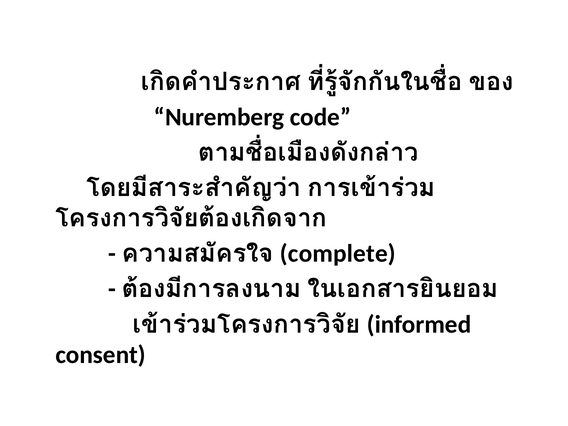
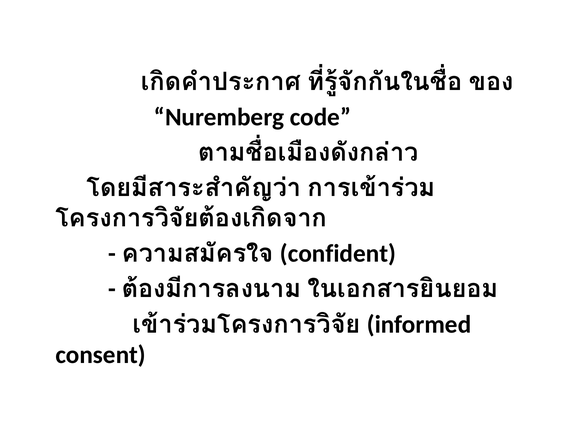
complete: complete -> confident
